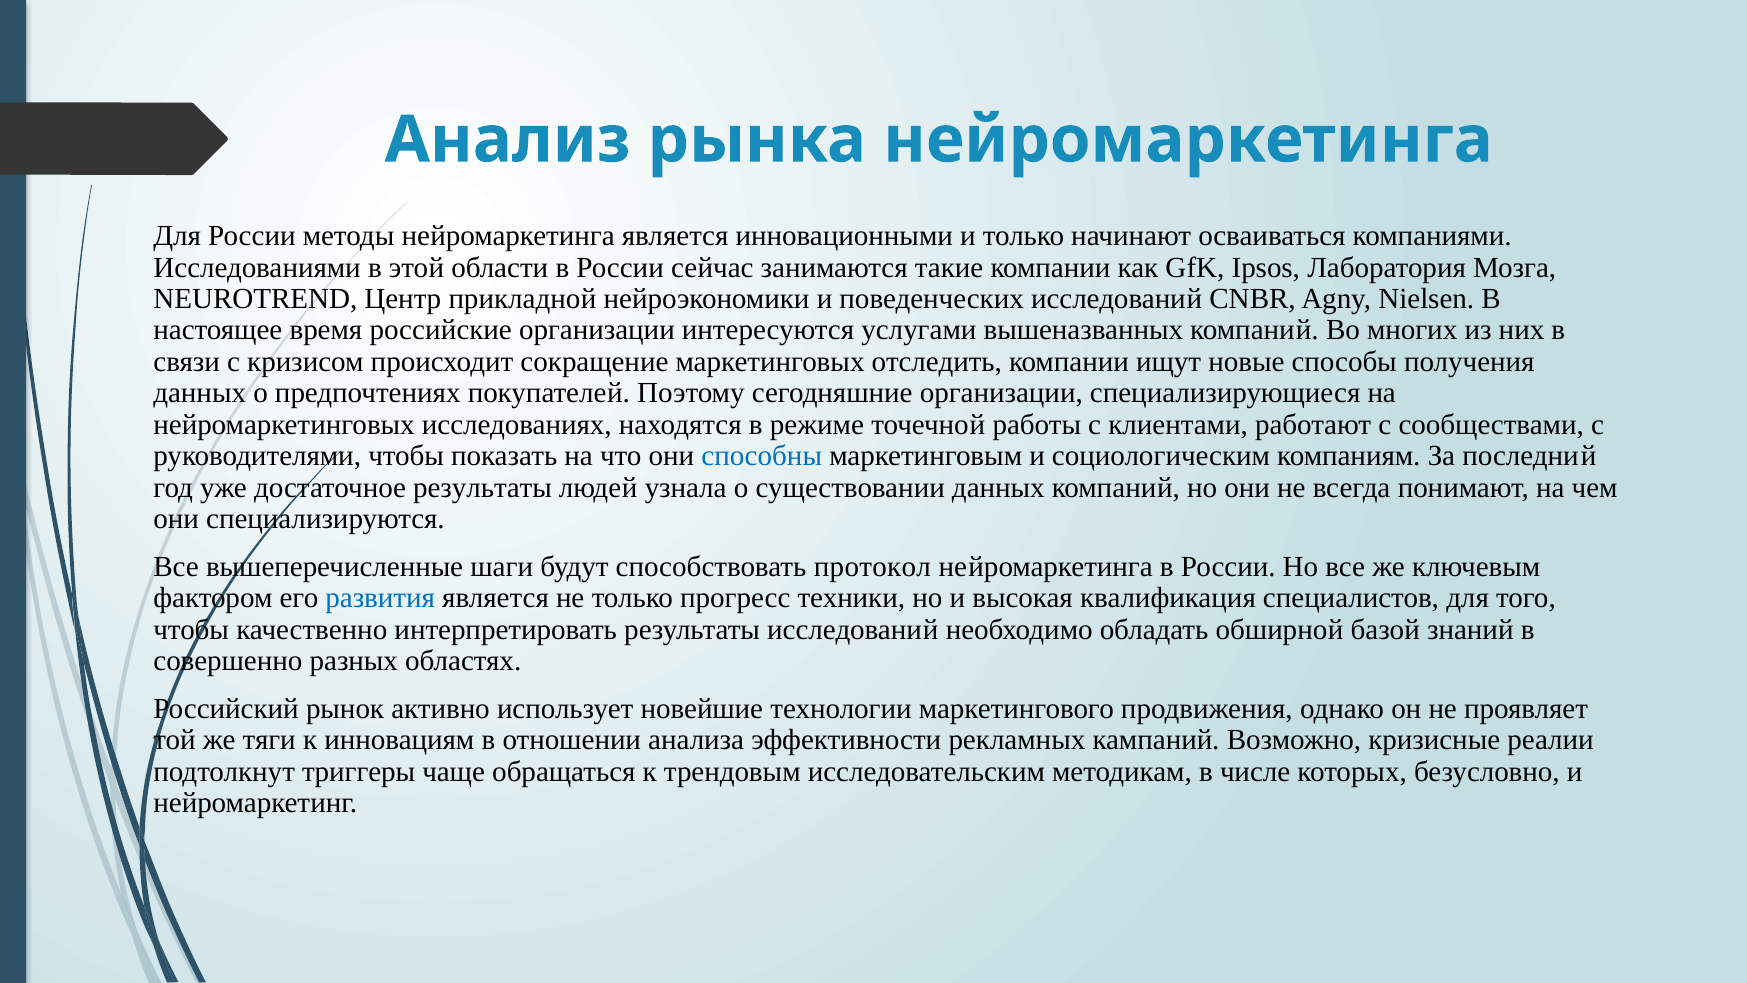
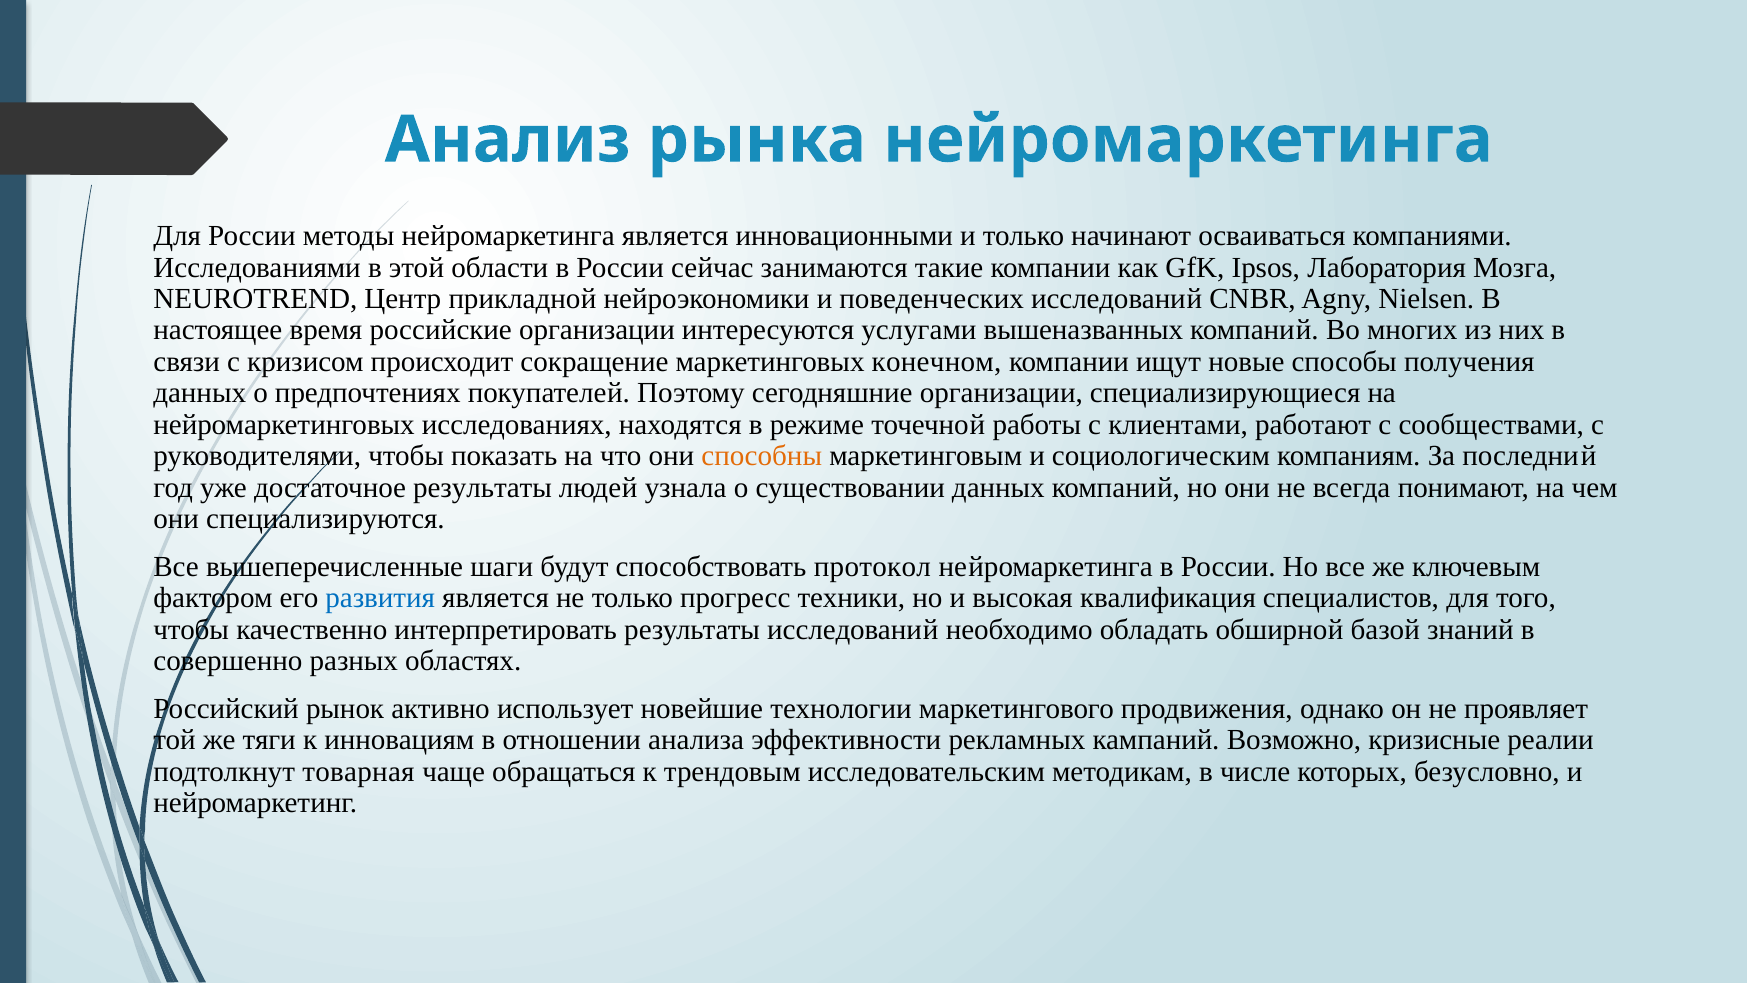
отследить: отследить -> конечном
способны colour: blue -> orange
триггеры: триггеры -> товарная
